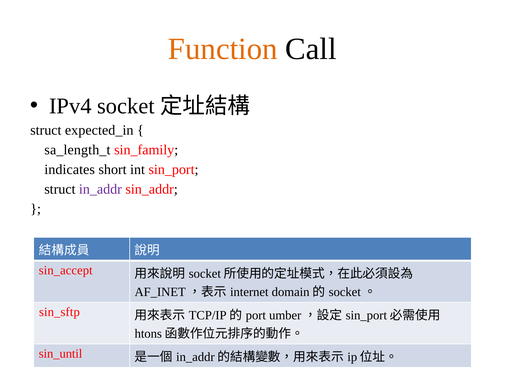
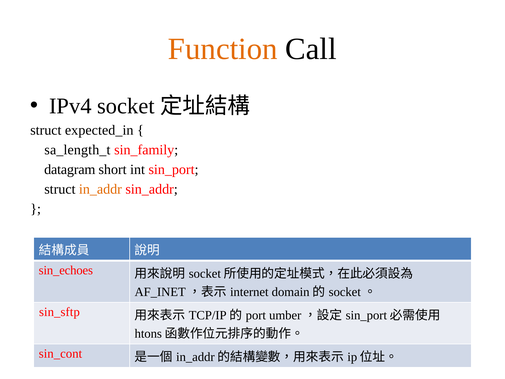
indicates: indicates -> datagram
in_addr colour: purple -> orange
sin_accept: sin_accept -> sin_echoes
sin_until: sin_until -> sin_cont
